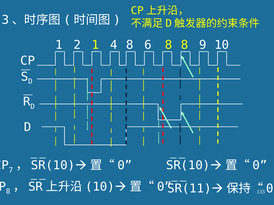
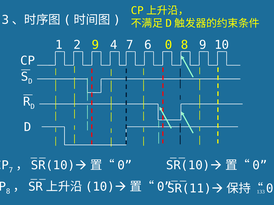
2 1: 1 -> 9
4 8: 8 -> 7
6 8: 8 -> 0
